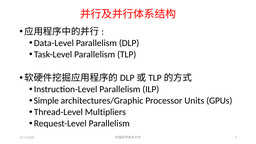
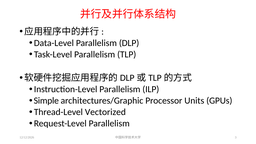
Multipliers: Multipliers -> Vectorized
